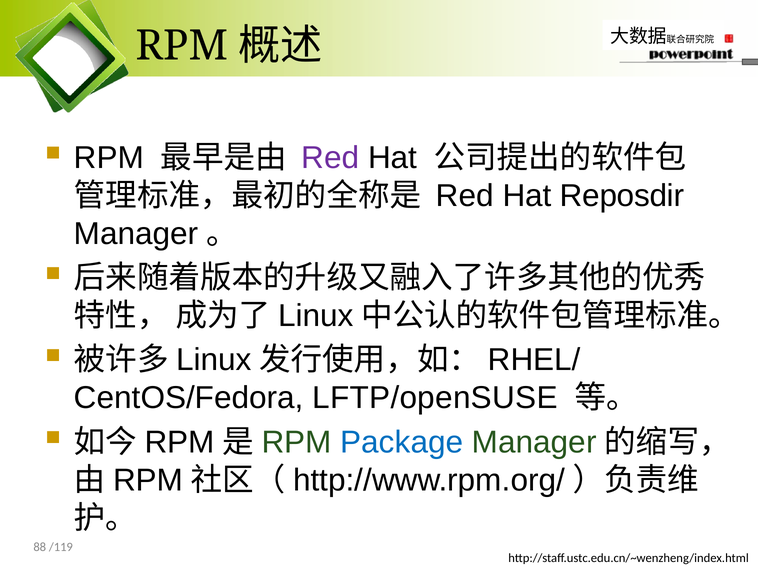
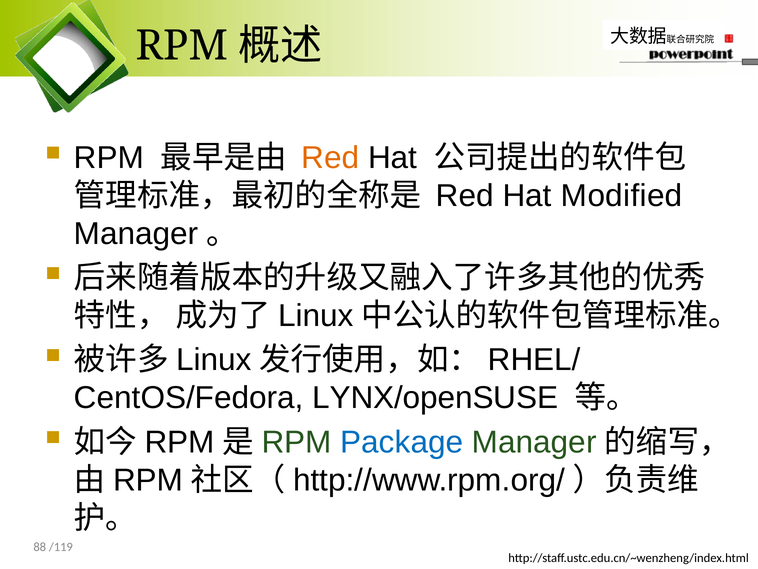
Red at (330, 158) colour: purple -> orange
Reposdir: Reposdir -> Modified
LFTP/openSUSE: LFTP/openSUSE -> LYNX/openSUSE
